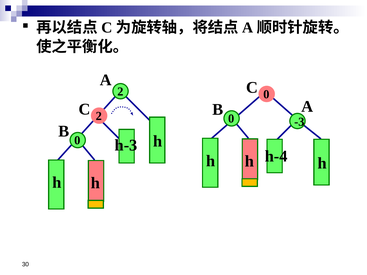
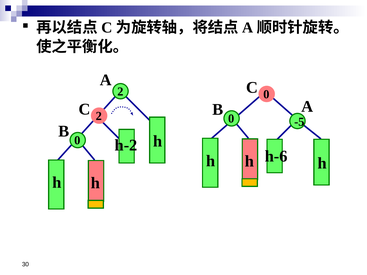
-3: -3 -> -5
h-3: h-3 -> h-2
h-4: h-4 -> h-6
